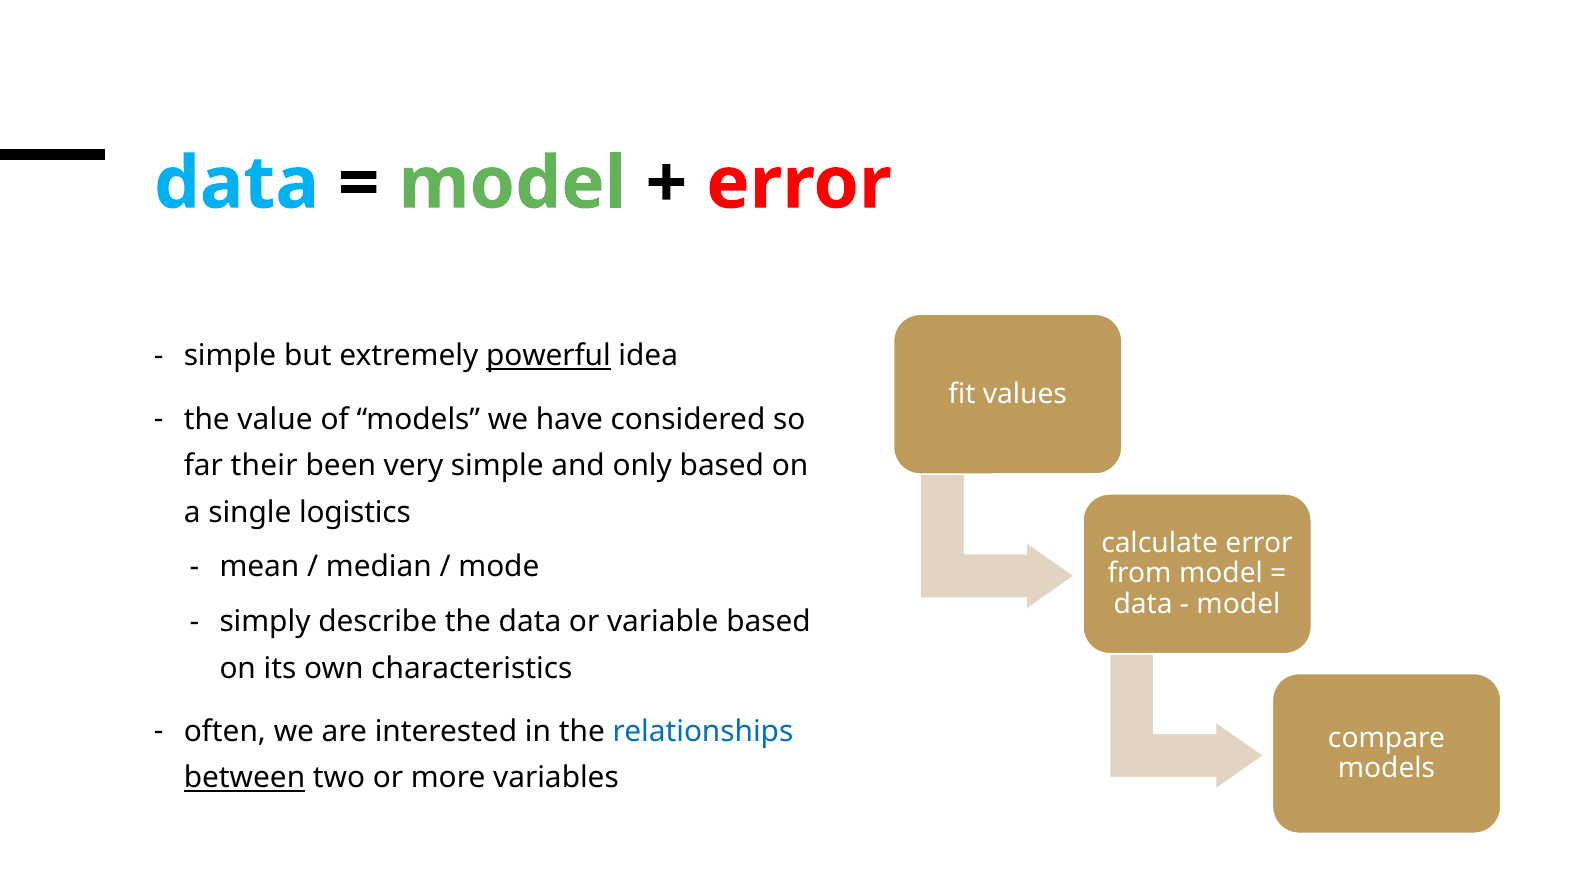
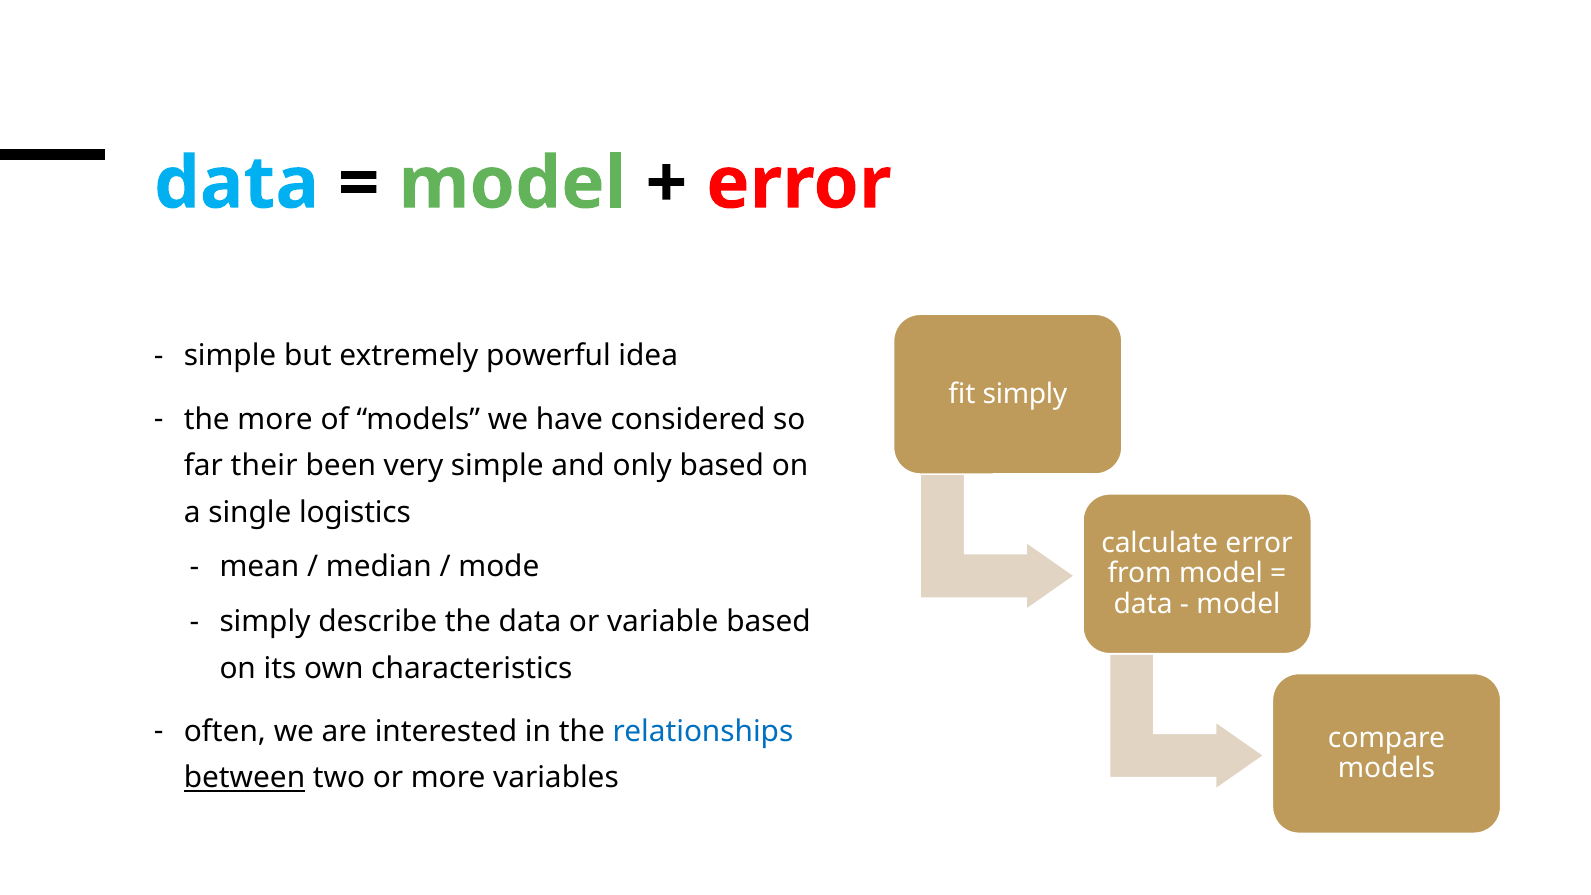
powerful underline: present -> none
values at (1025, 394): values -> simply
the value: value -> more
